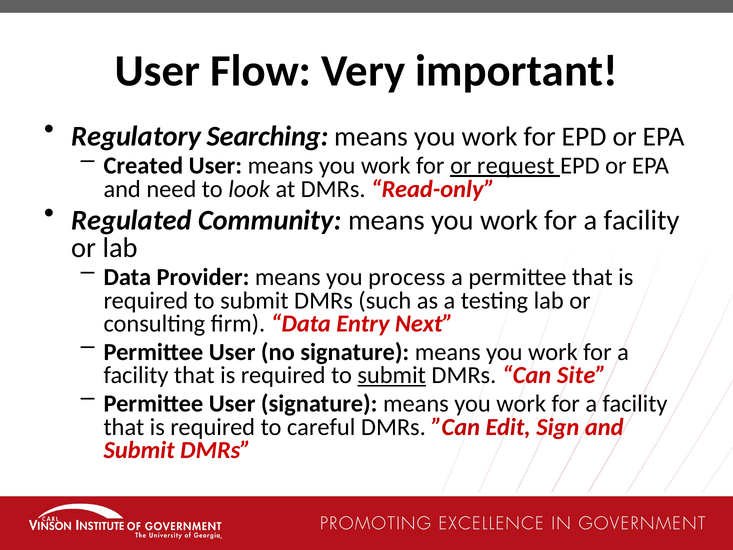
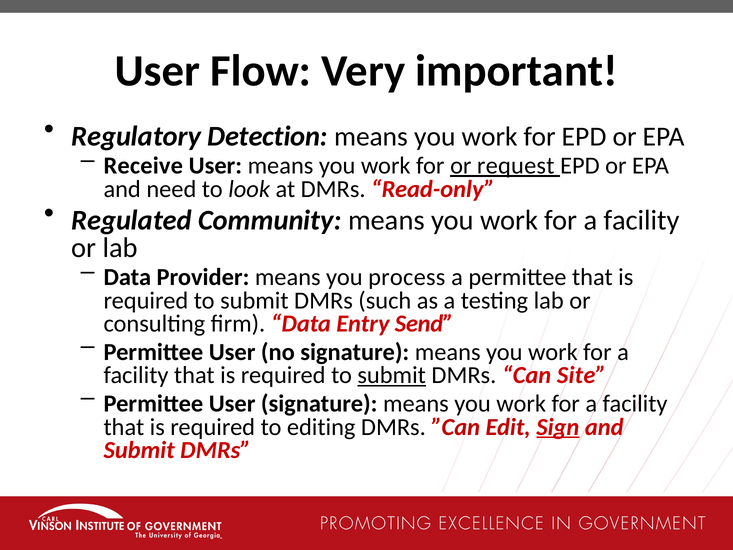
Searching: Searching -> Detection
Created: Created -> Receive
Next: Next -> Send
careful: careful -> editing
Sign underline: none -> present
